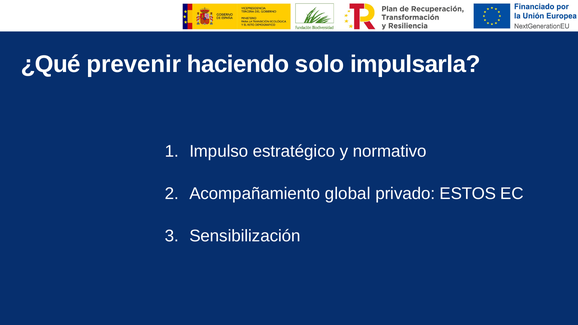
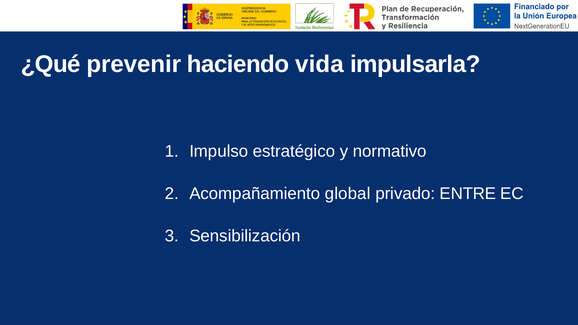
solo: solo -> vida
ESTOS: ESTOS -> ENTRE
